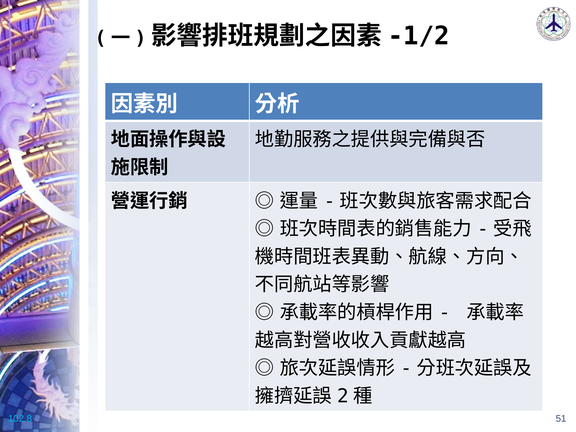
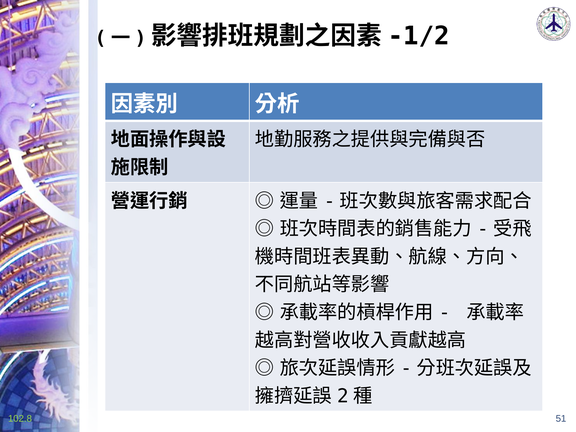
102.8 colour: light blue -> light green
